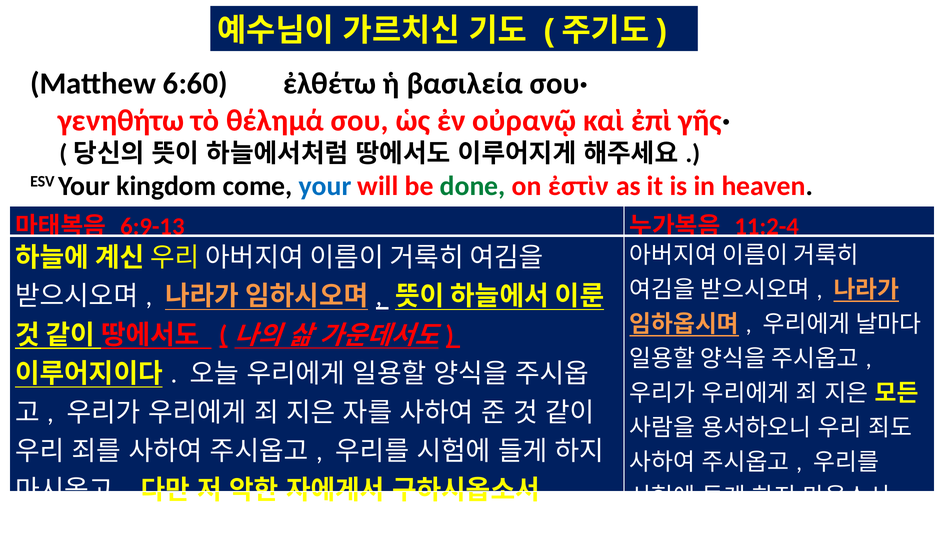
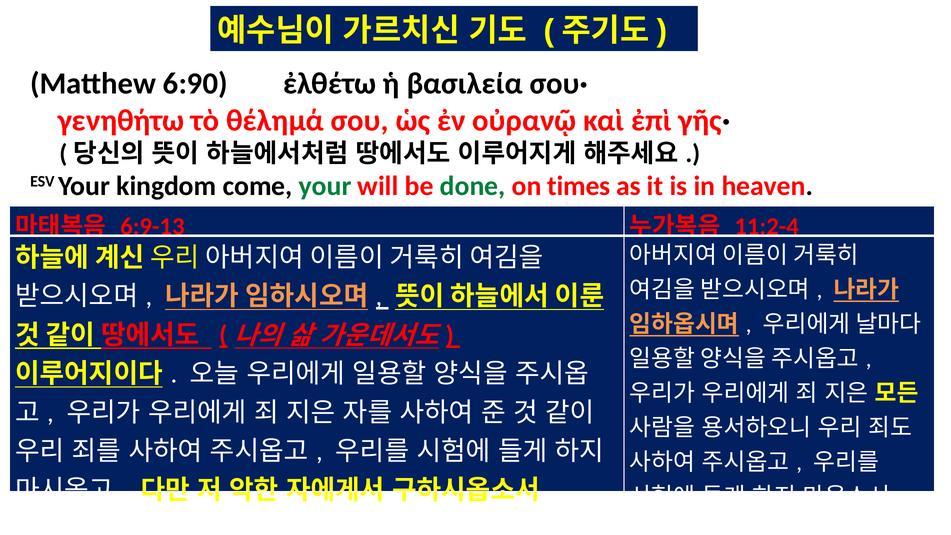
6:60: 6:60 -> 6:90
your at (325, 186) colour: blue -> green
ἐστὶν: ἐστὶν -> times
